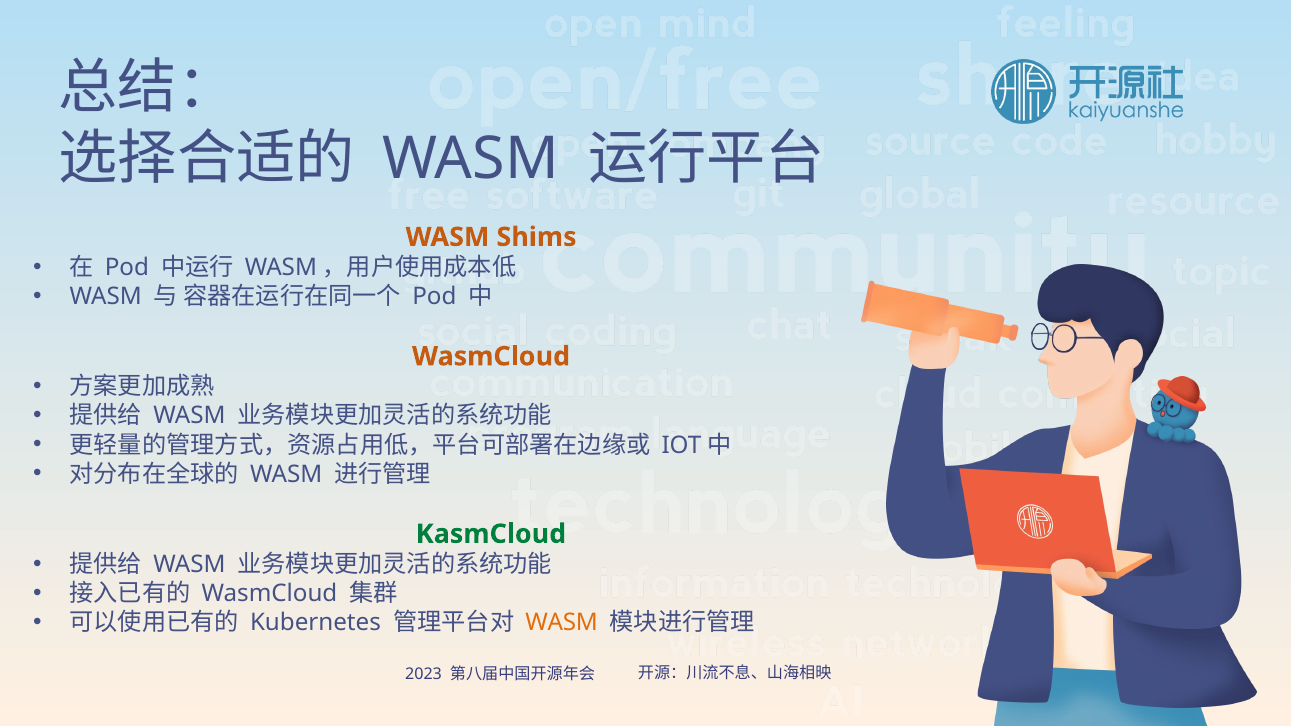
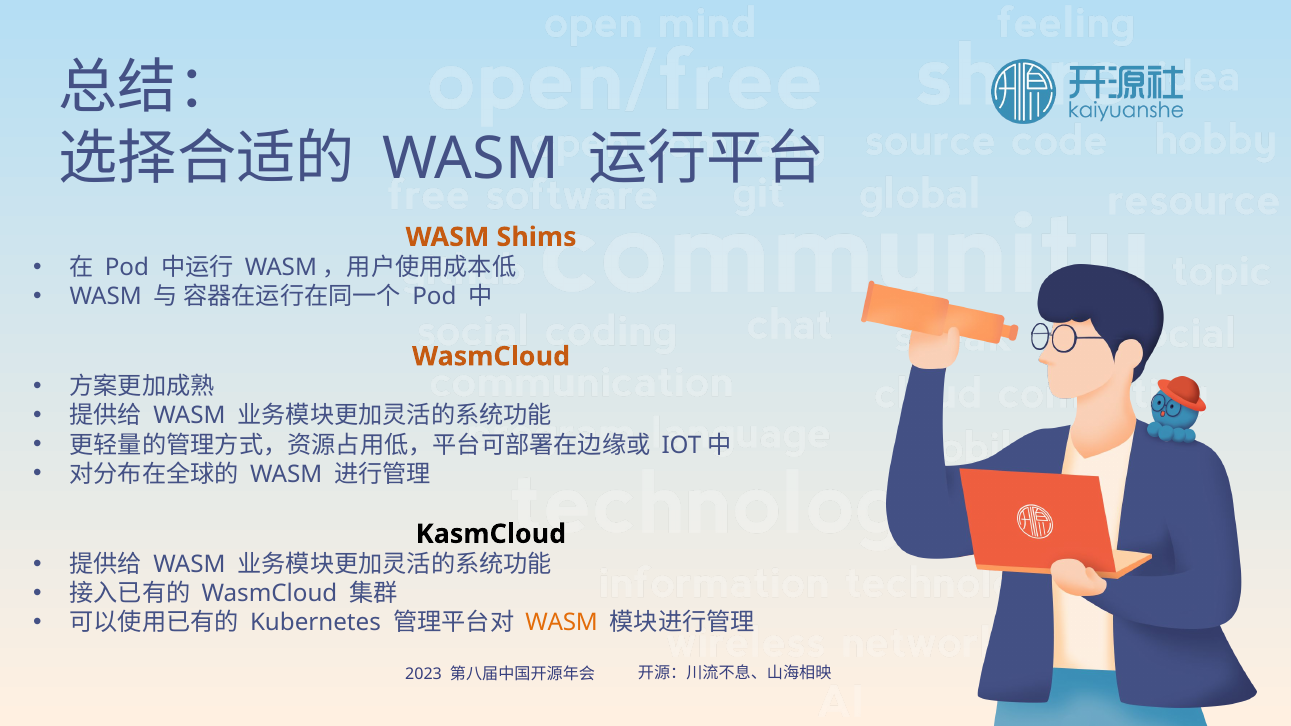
KasmCloud colour: green -> black
